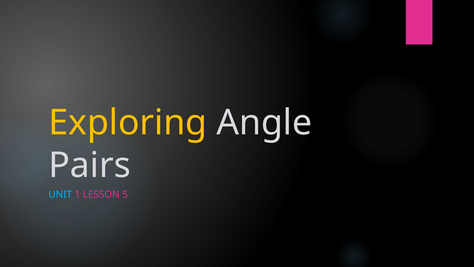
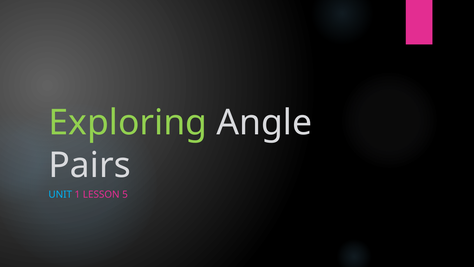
Exploring colour: yellow -> light green
